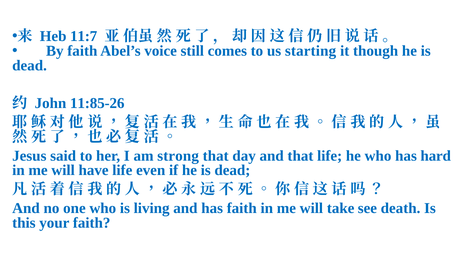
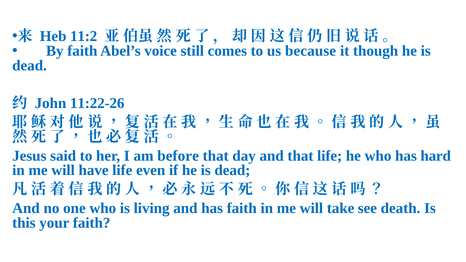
11:7: 11:7 -> 11:2
starting: starting -> because
11:85-26: 11:85-26 -> 11:22-26
strong: strong -> before
